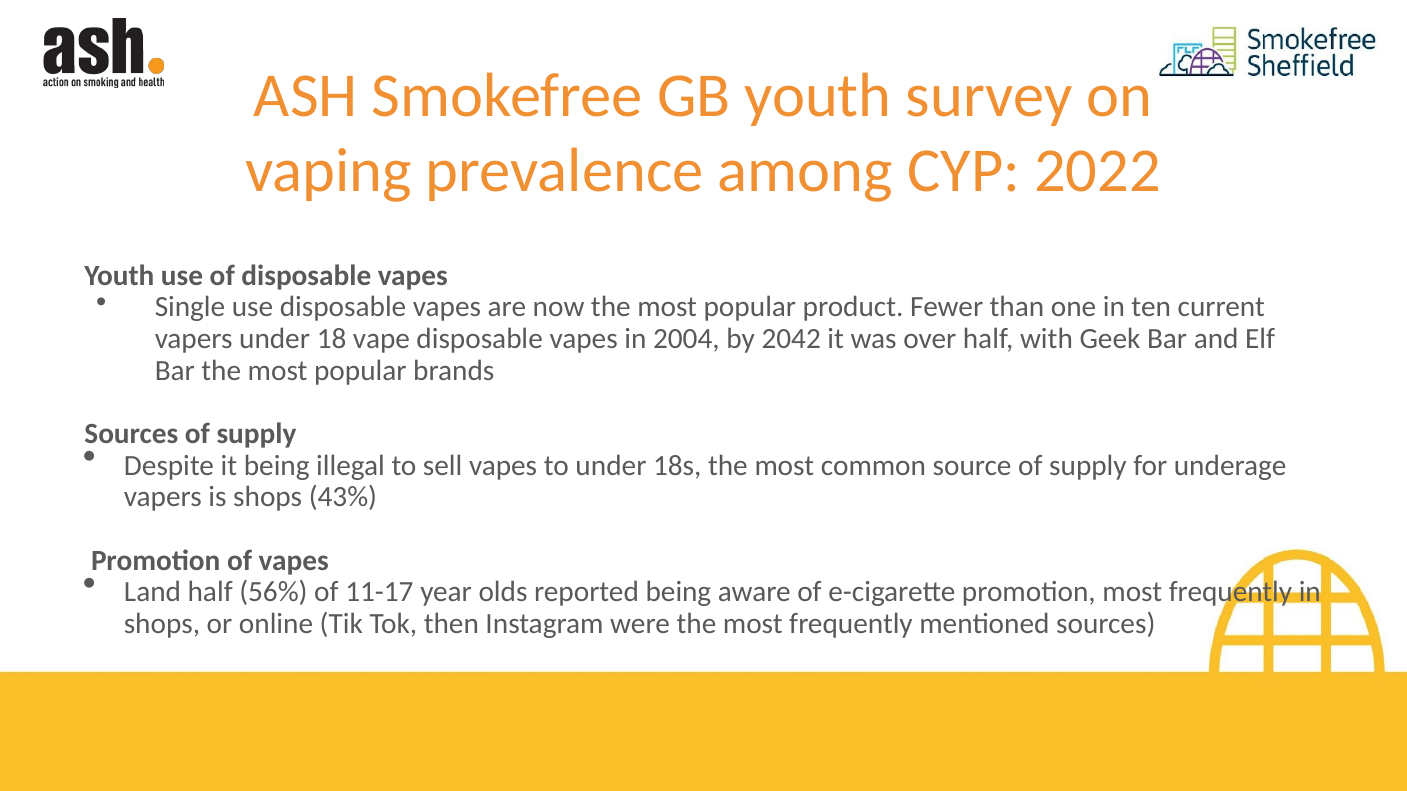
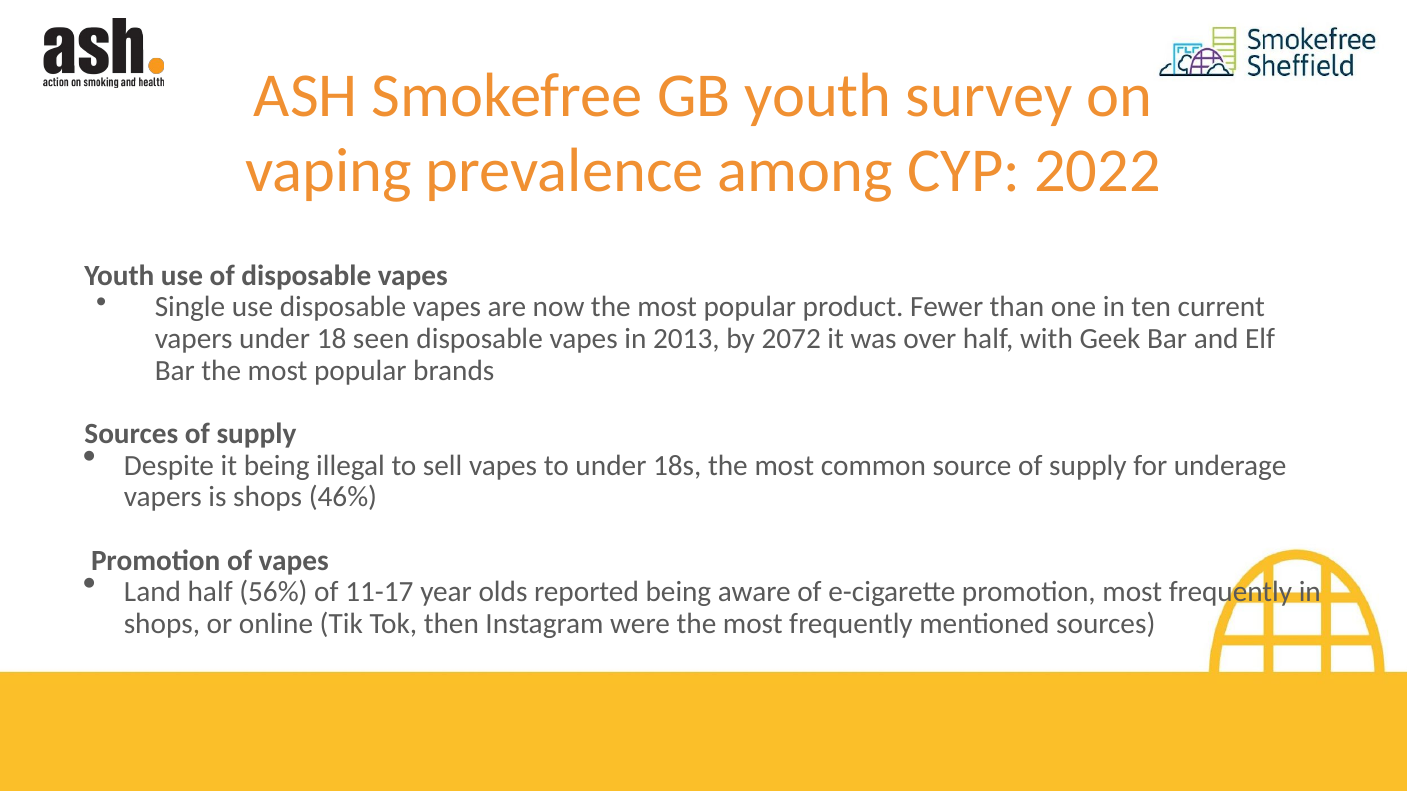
vape: vape -> seen
2004: 2004 -> 2013
2042: 2042 -> 2072
43%: 43% -> 46%
